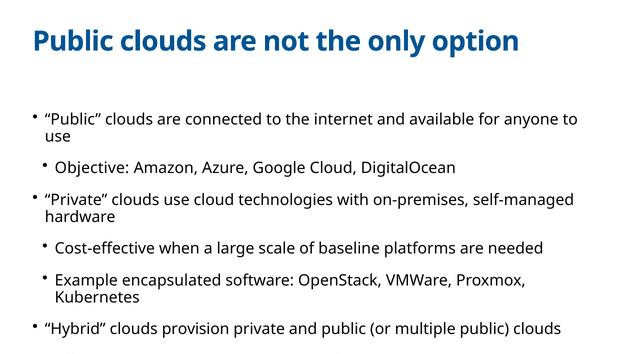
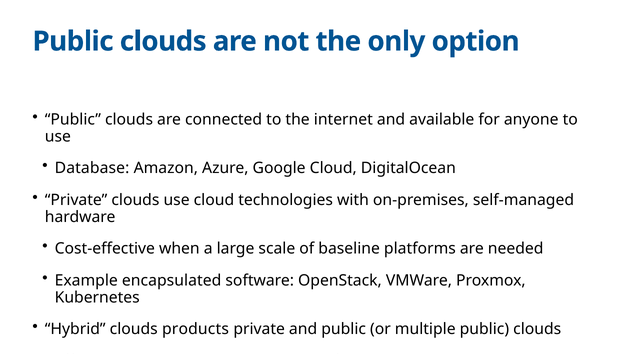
Objective: Objective -> Database
provision: provision -> products
